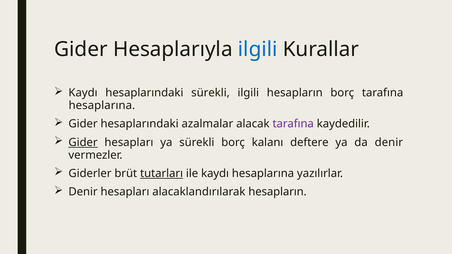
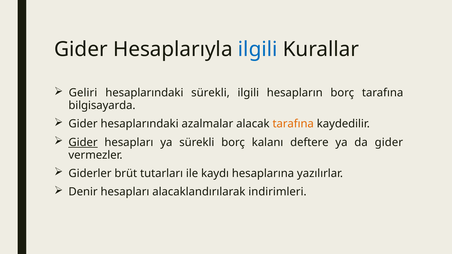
Kaydı at (83, 93): Kaydı -> Geliri
hesaplarına at (102, 106): hesaplarına -> bilgisayarda
tarafına at (293, 124) colour: purple -> orange
da denir: denir -> gider
tutarları underline: present -> none
alacaklandırılarak hesapların: hesapların -> indirimleri
